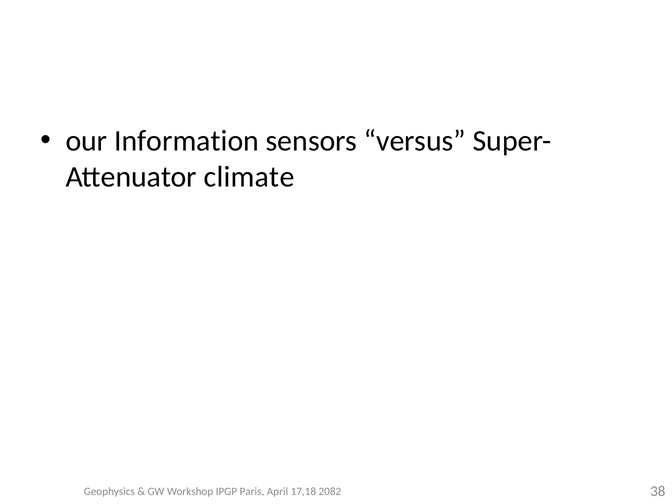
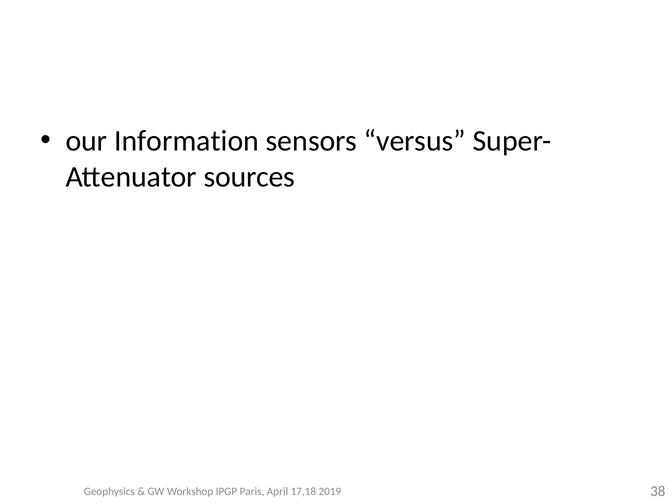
climate: climate -> sources
2082: 2082 -> 2019
